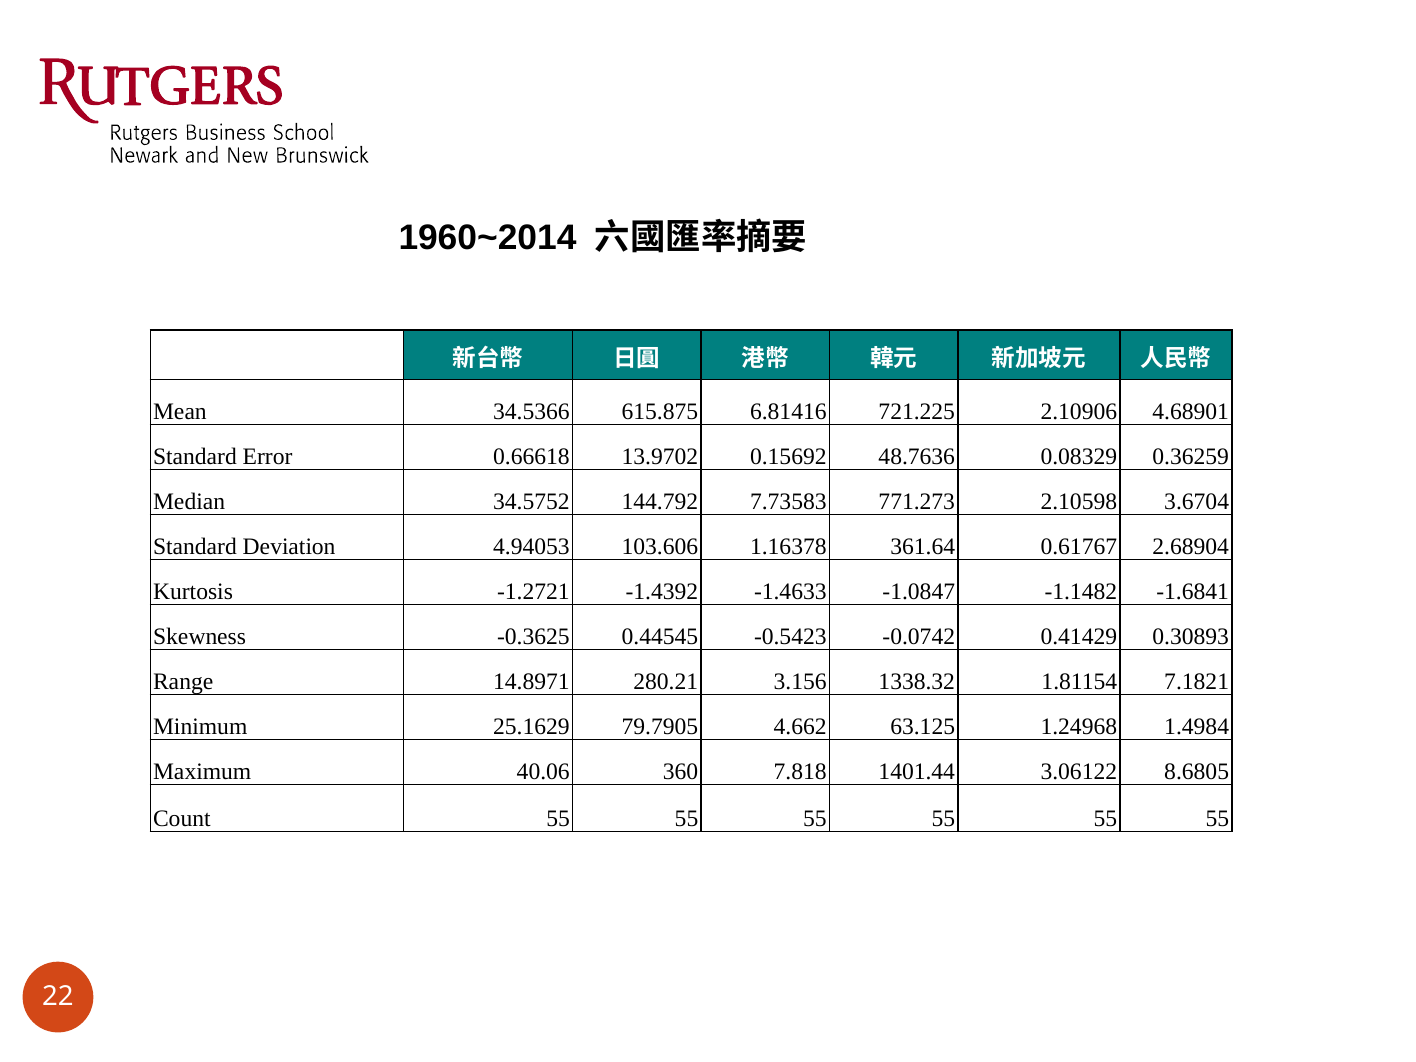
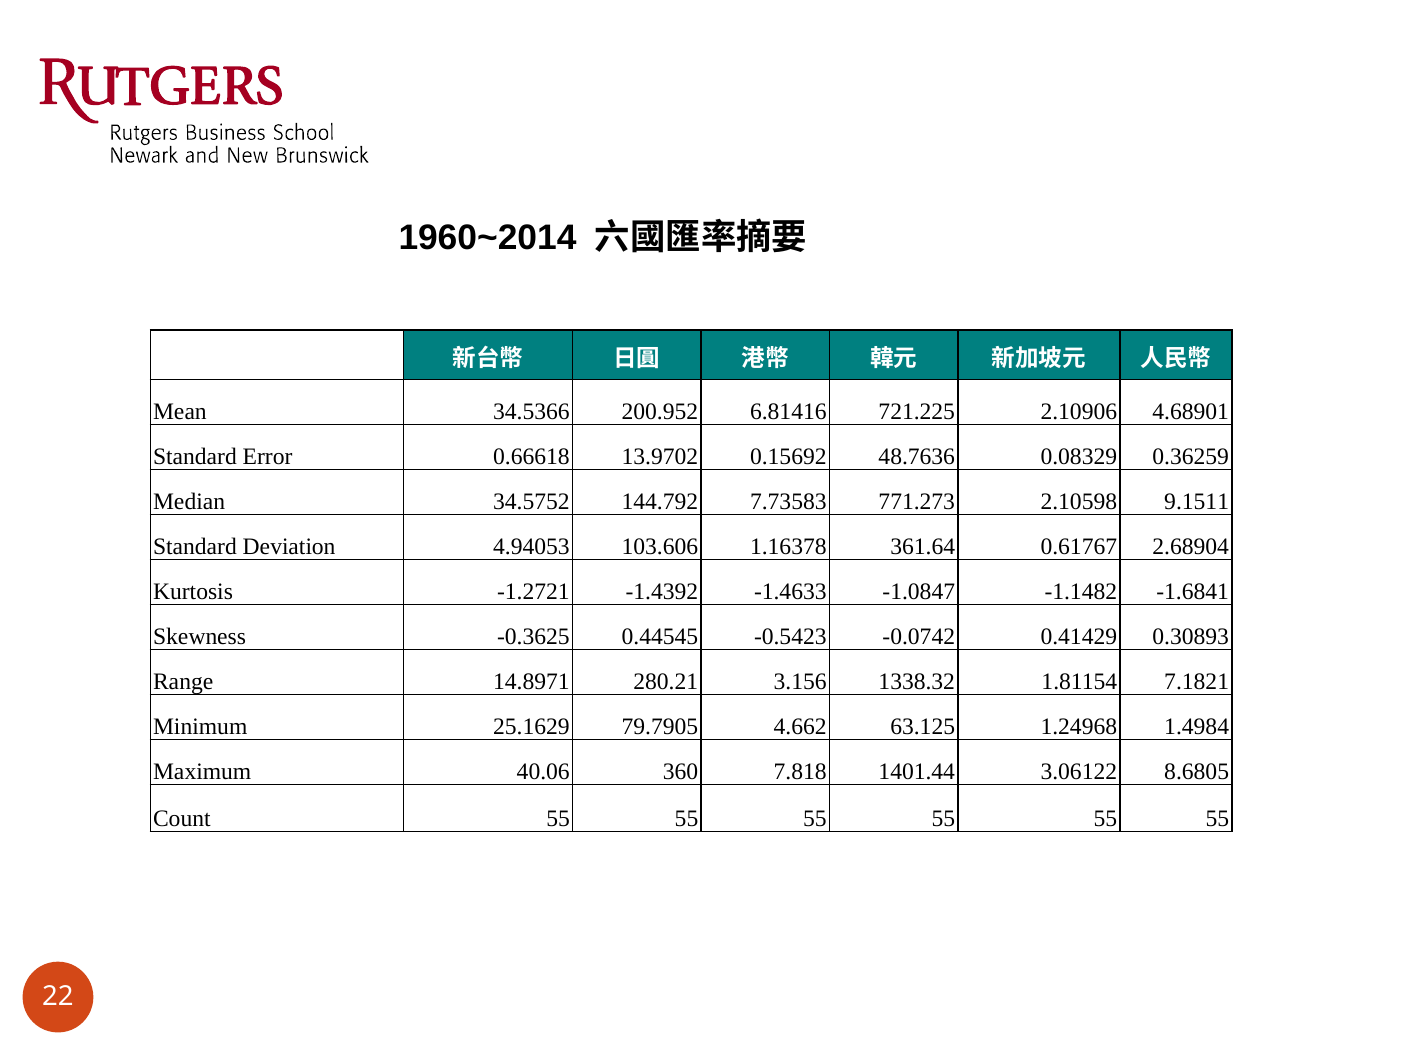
615.875: 615.875 -> 200.952
3.6704: 3.6704 -> 9.1511
